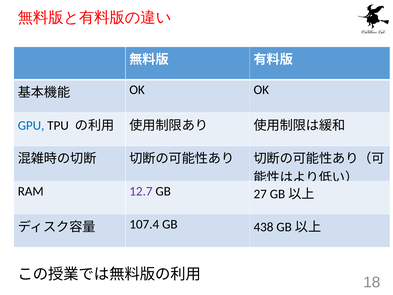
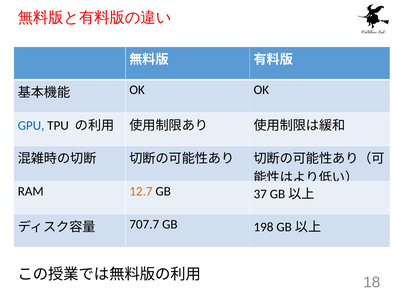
12.7 colour: purple -> orange
27: 27 -> 37
107.4: 107.4 -> 707.7
438: 438 -> 198
